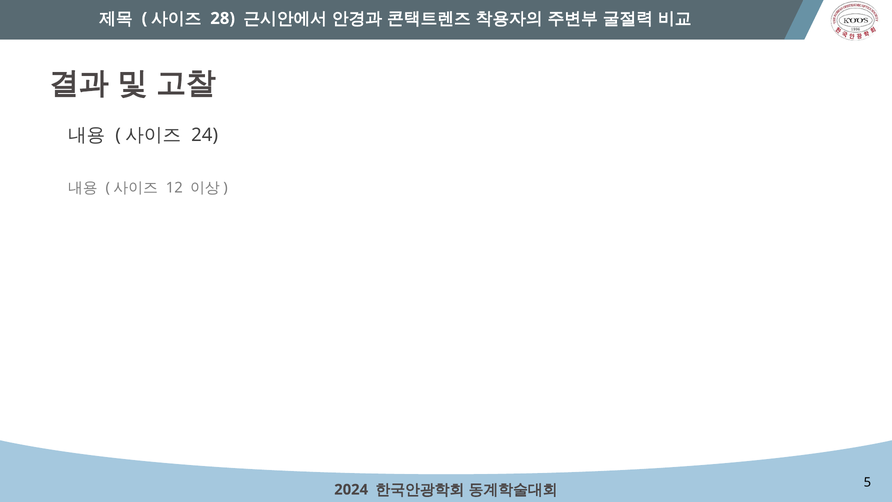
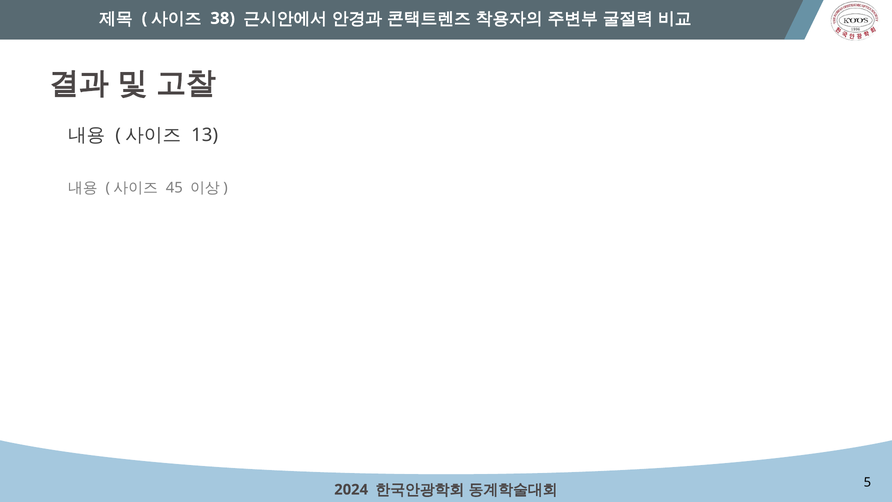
28: 28 -> 38
24: 24 -> 13
12: 12 -> 45
